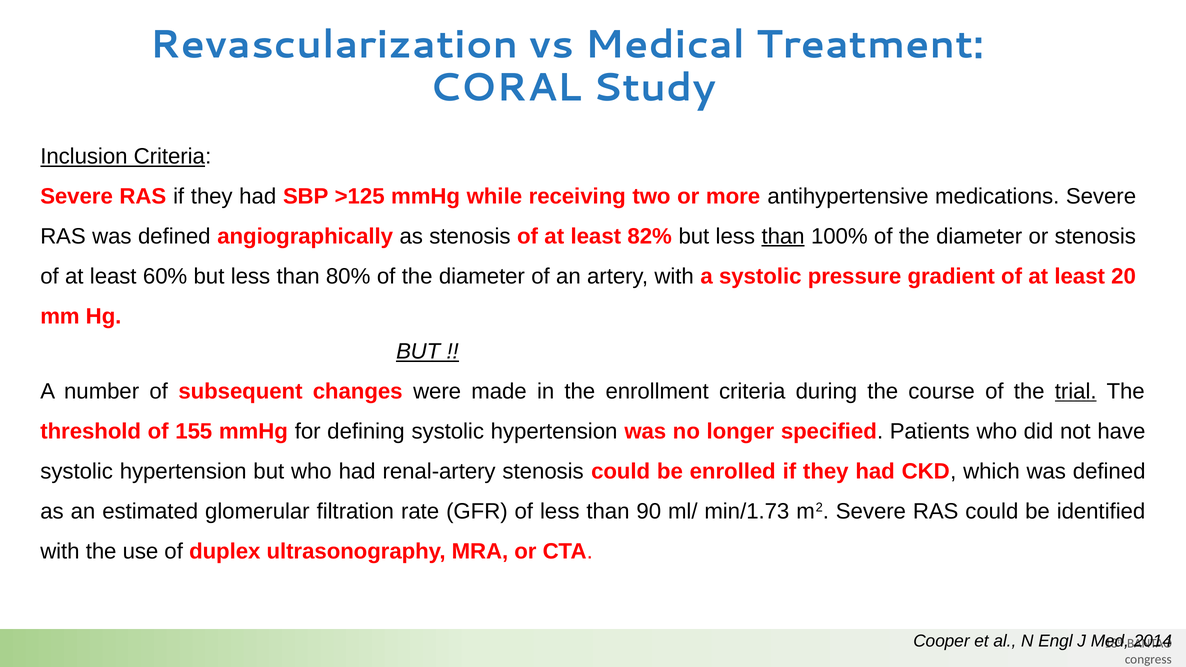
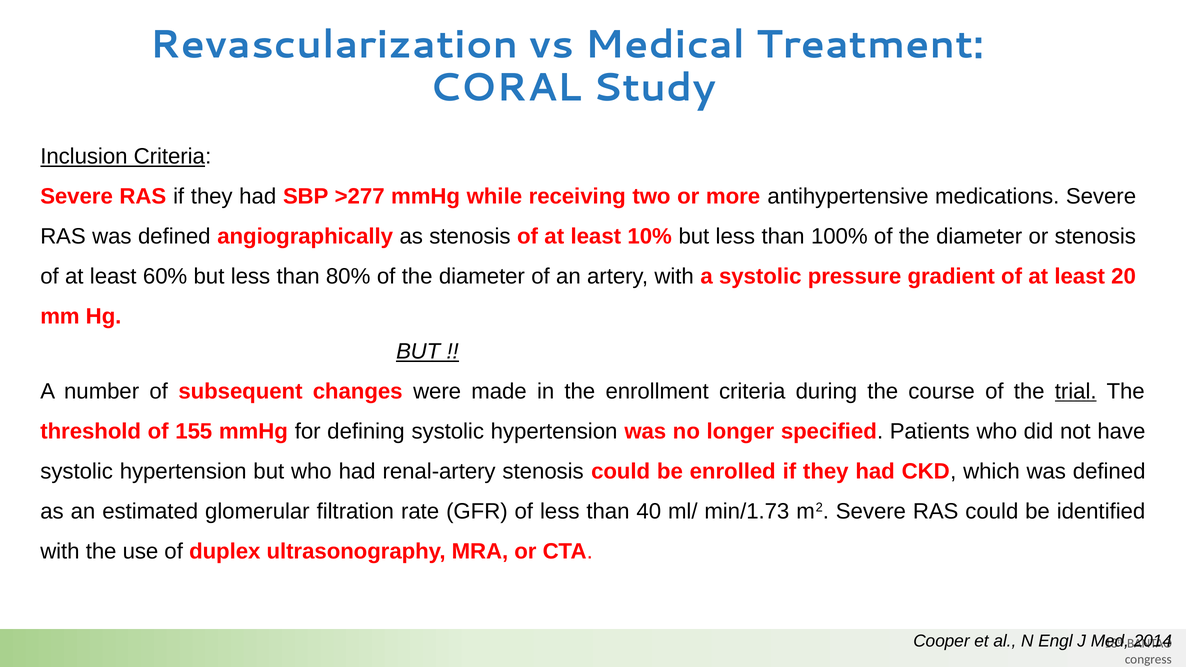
>125: >125 -> >277
82%: 82% -> 10%
than at (783, 236) underline: present -> none
90: 90 -> 40
